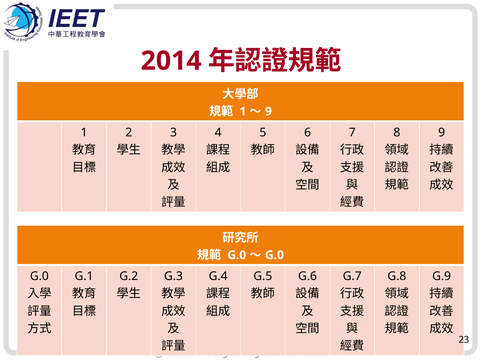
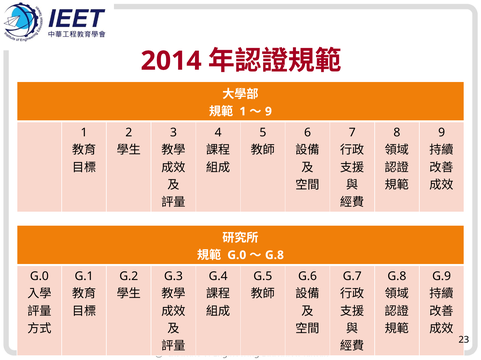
G.0 at (274, 256): G.0 -> G.8
